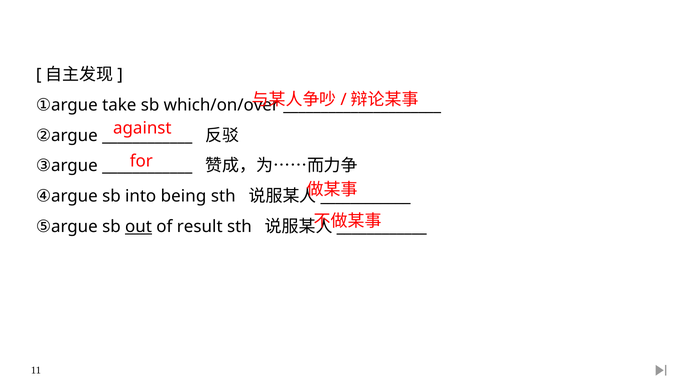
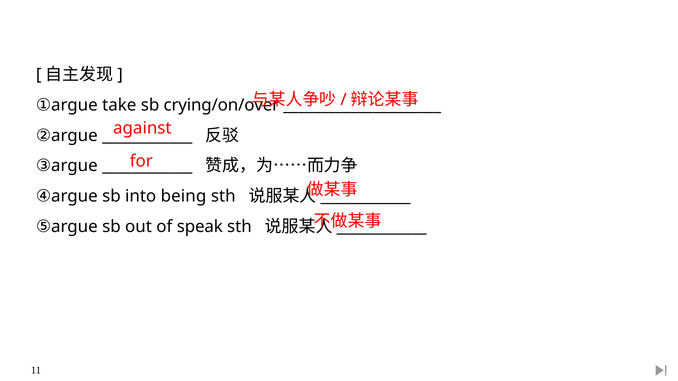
which/on/over: which/on/over -> crying/on/over
out underline: present -> none
result: result -> speak
